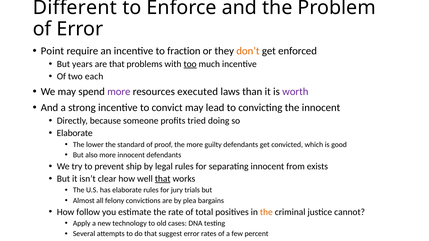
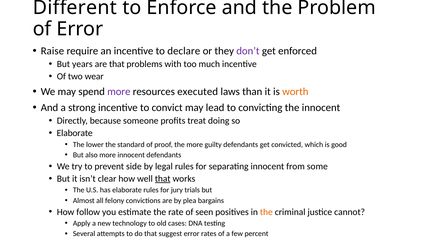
Point: Point -> Raise
fraction: fraction -> declare
don’t colour: orange -> purple
too underline: present -> none
each: each -> wear
worth colour: purple -> orange
tried: tried -> treat
ship: ship -> side
exists: exists -> some
total: total -> seen
